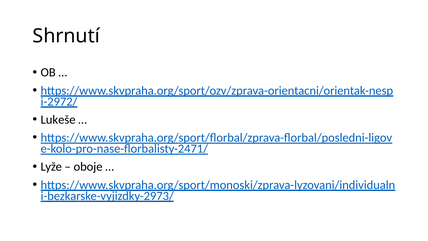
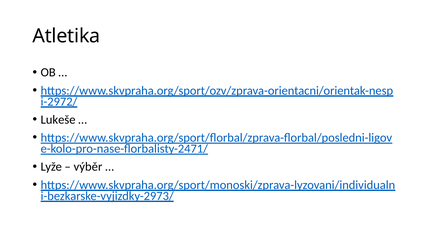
Shrnutí: Shrnutí -> Atletika
oboje: oboje -> výběr
